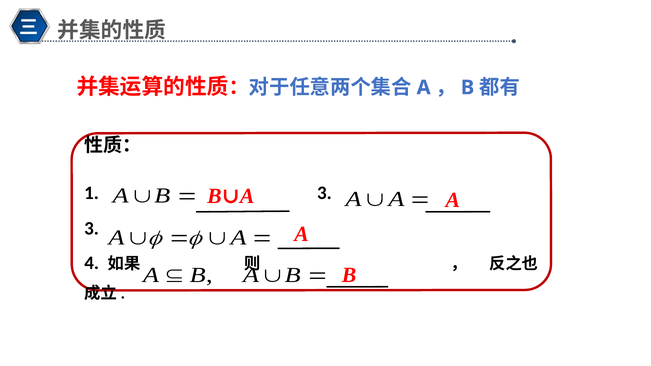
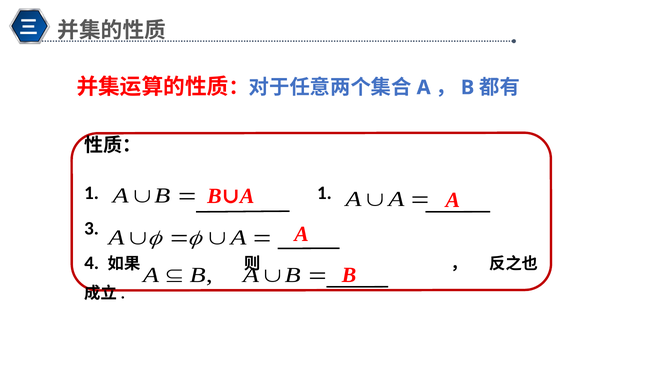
1 3: 3 -> 1
